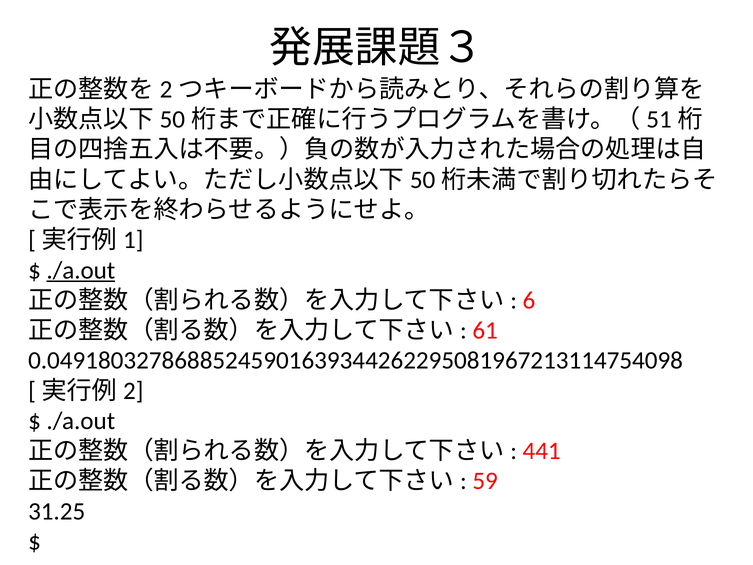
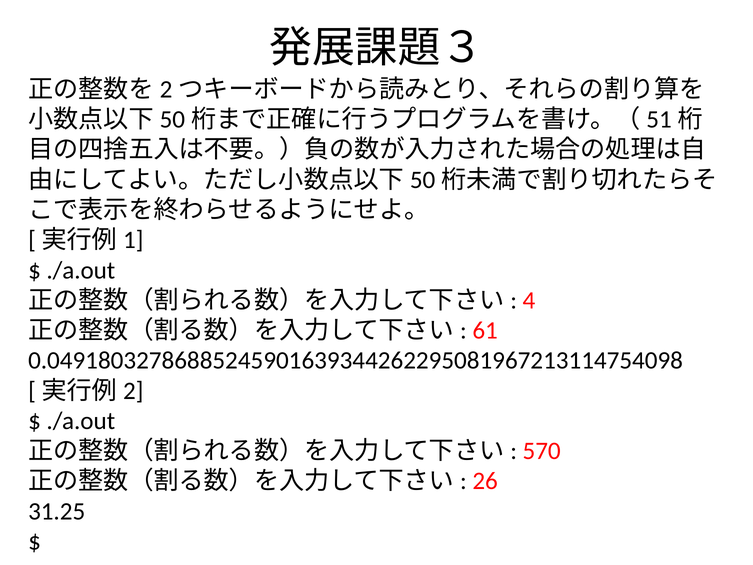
./a.out at (81, 270) underline: present -> none
6: 6 -> 4
441: 441 -> 570
59: 59 -> 26
